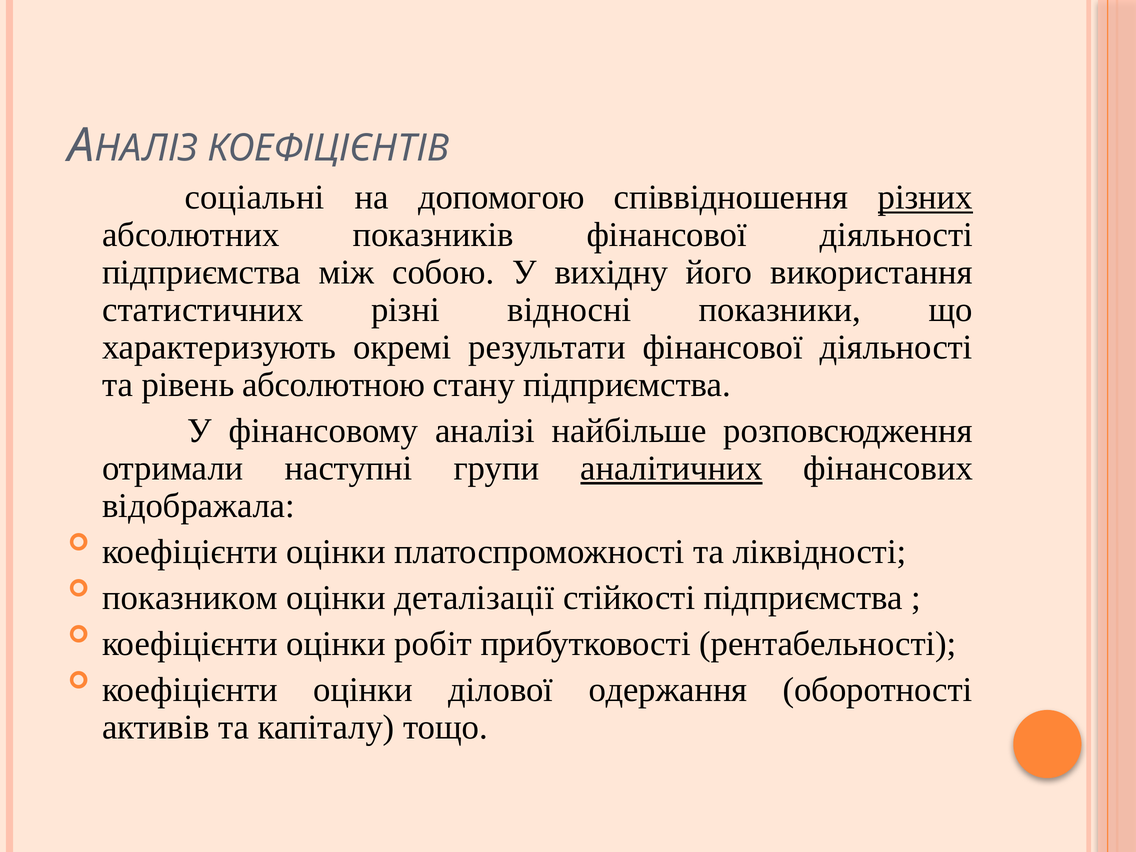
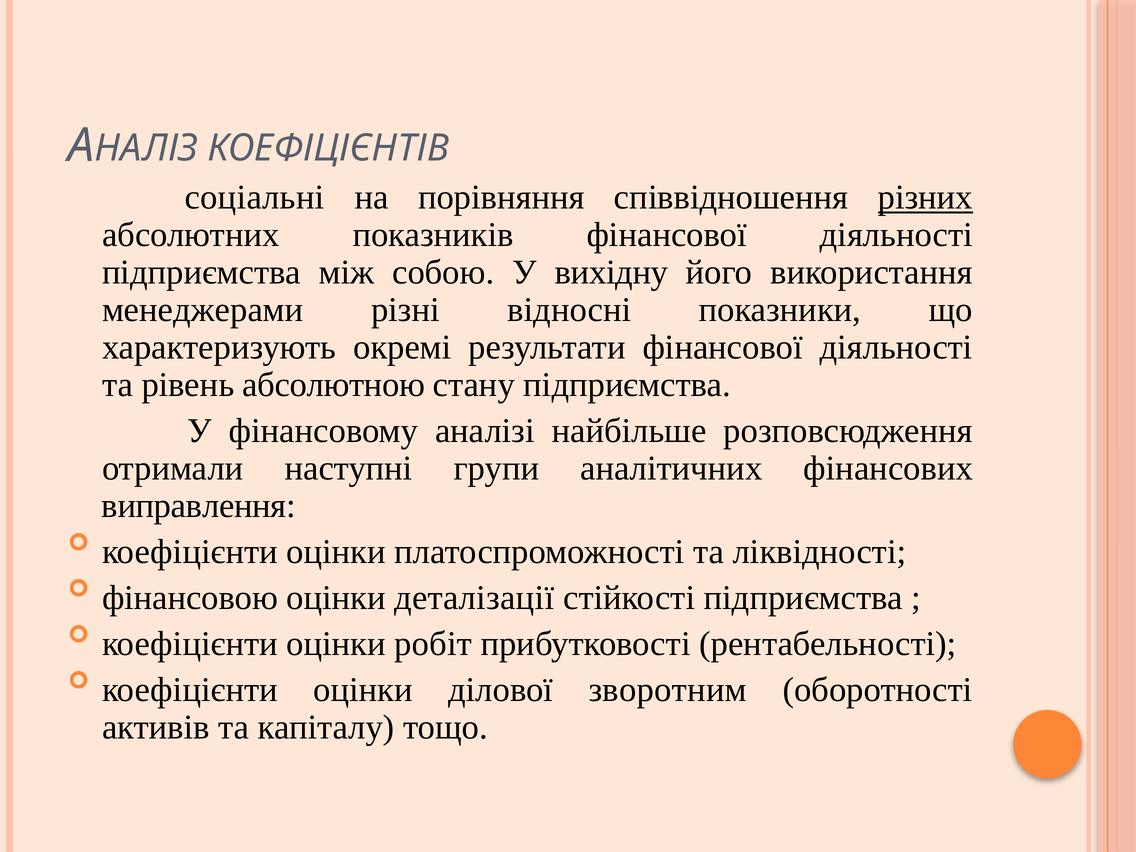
допомогою: допомогою -> порівняння
статистичних: статистичних -> менеджерами
аналітичних underline: present -> none
відображала: відображала -> виправлення
показником: показником -> фінансовою
одержання: одержання -> зворотним
